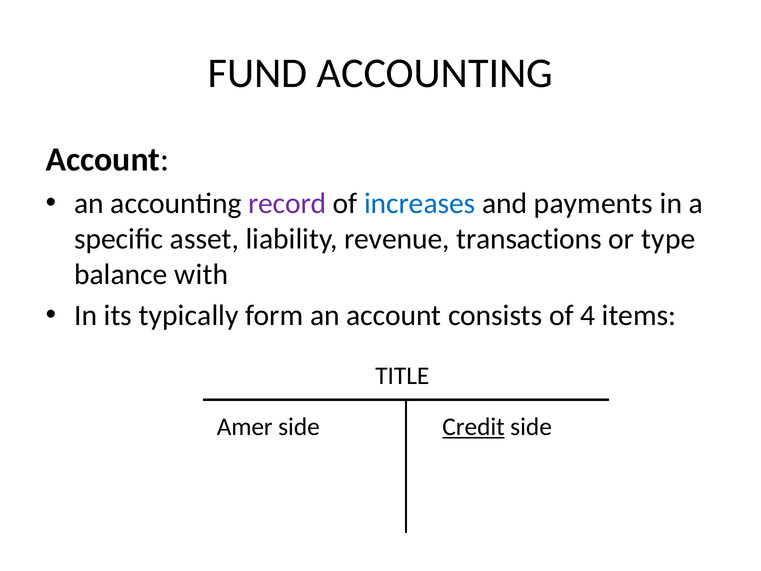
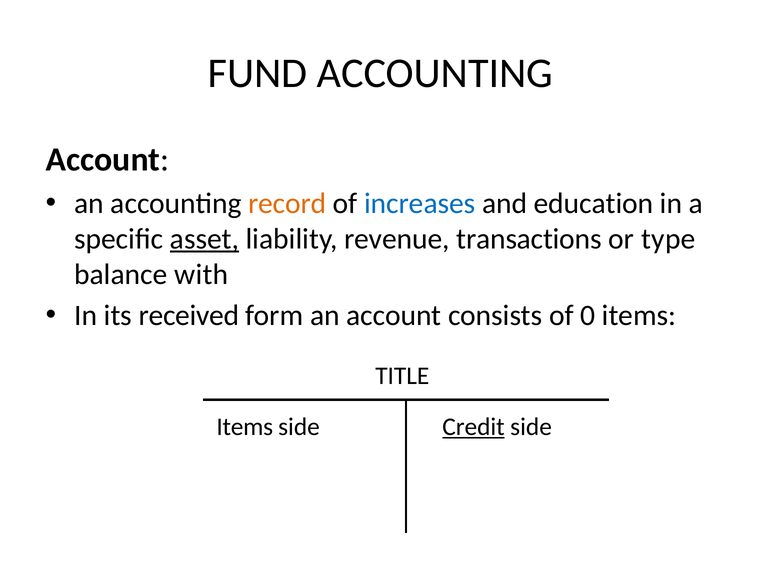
record colour: purple -> orange
payments: payments -> education
asset underline: none -> present
typically: typically -> received
4: 4 -> 0
Amer at (245, 427): Amer -> Items
